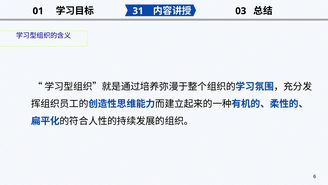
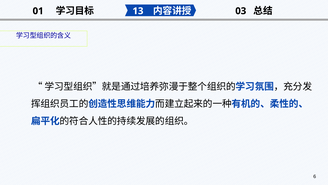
31: 31 -> 13
